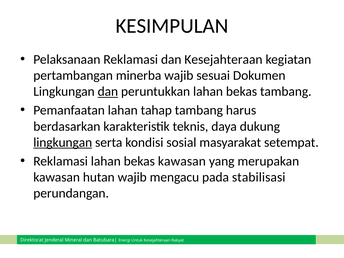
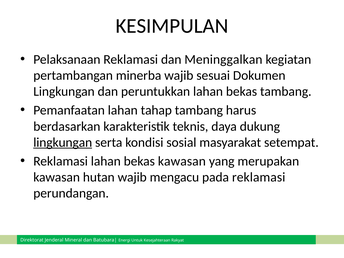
dan Kesejahteraan: Kesejahteraan -> Meninggalkan
dan at (108, 92) underline: present -> none
pada stabilisasi: stabilisasi -> reklamasi
